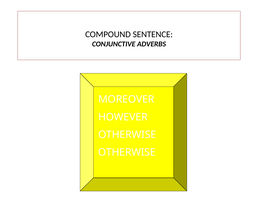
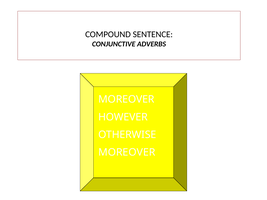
OTHERWISE at (127, 152): OTHERWISE -> MOREOVER
